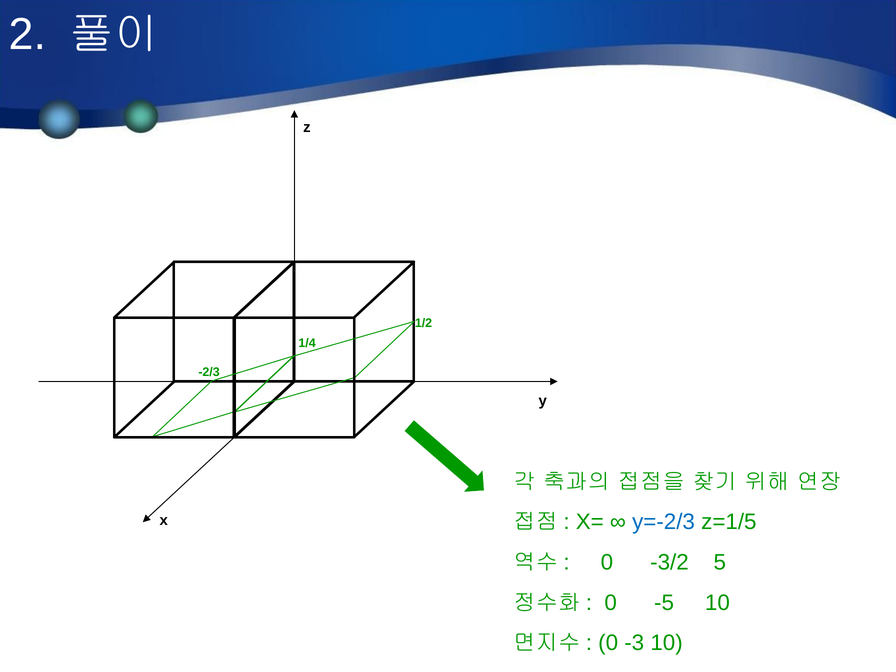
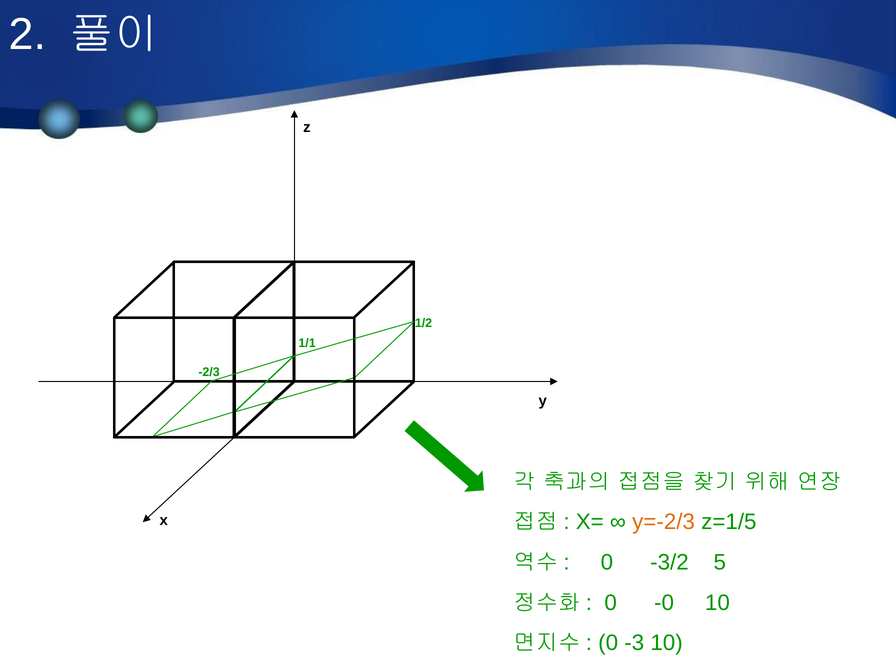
1/4: 1/4 -> 1/1
y=-2/3 colour: blue -> orange
-5: -5 -> -0
